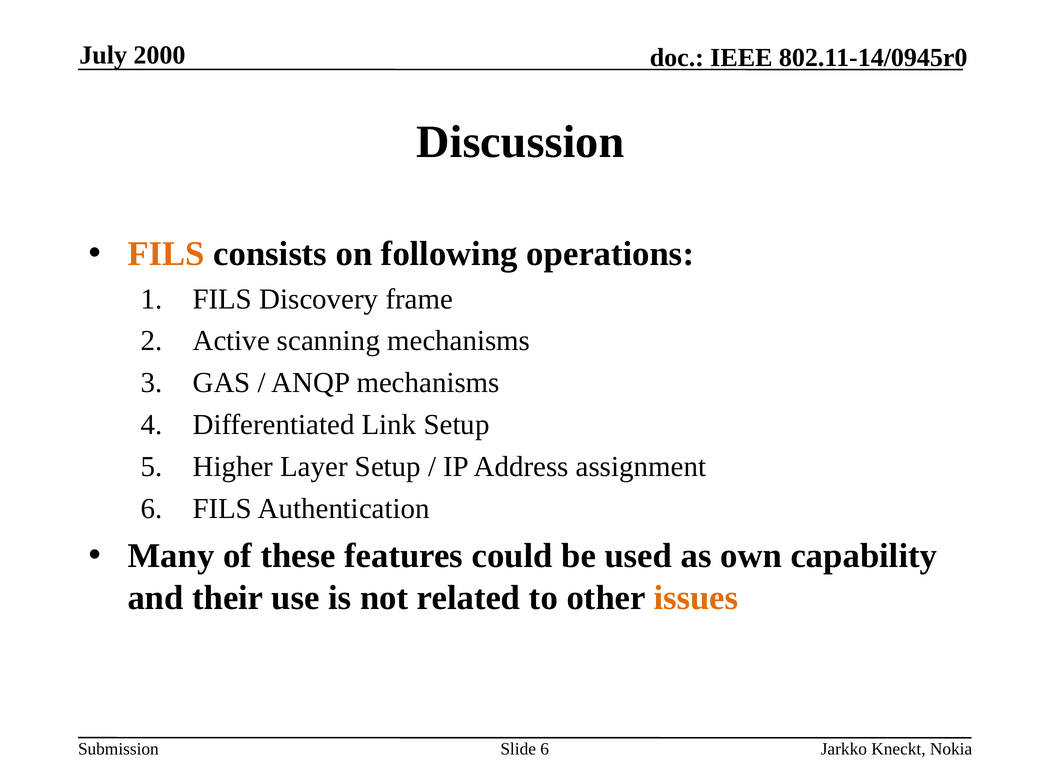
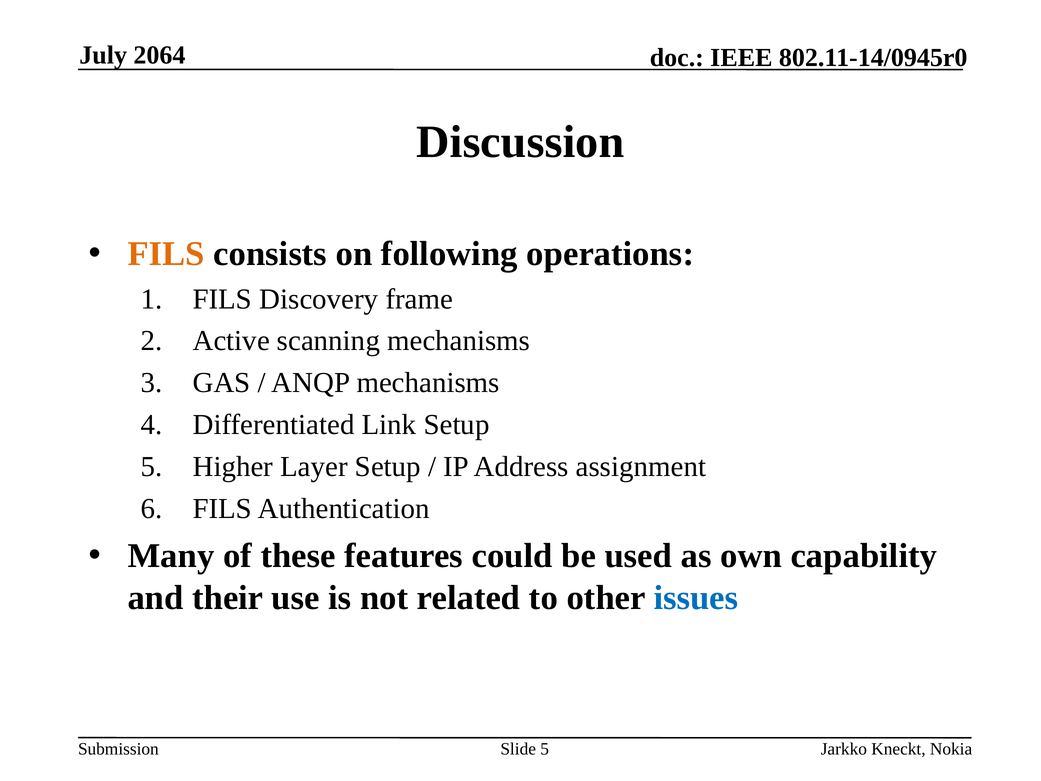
2000: 2000 -> 2064
issues colour: orange -> blue
Slide 6: 6 -> 5
